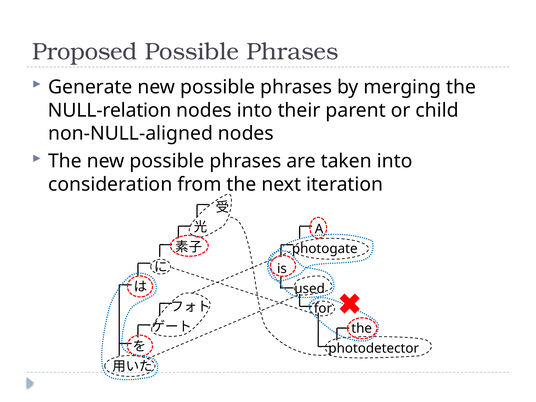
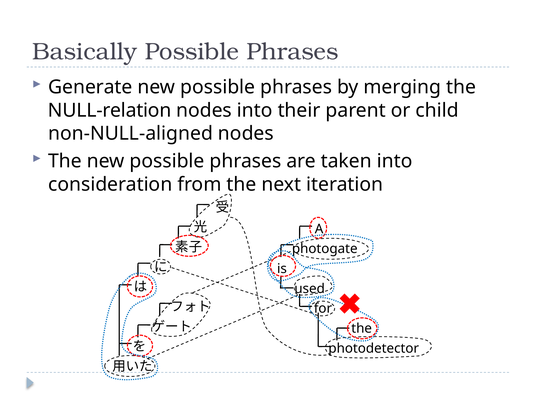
Proposed: Proposed -> Basically
